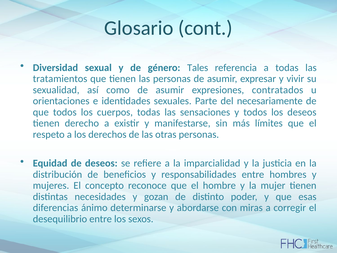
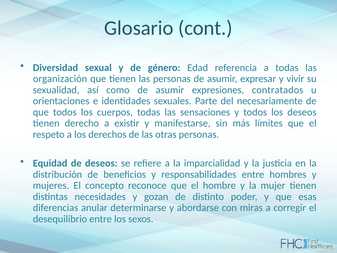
Tales: Tales -> Edad
tratamientos: tratamientos -> organización
ánimo: ánimo -> anular
